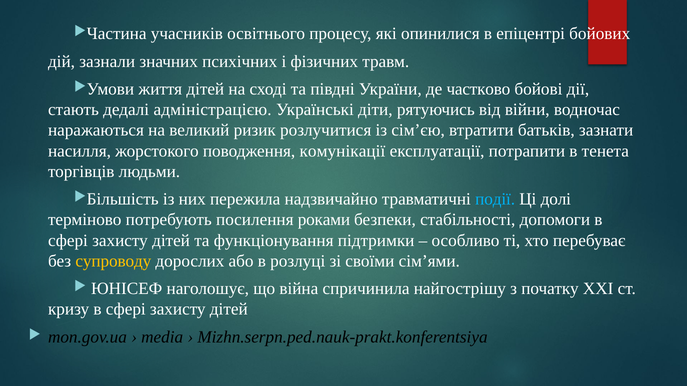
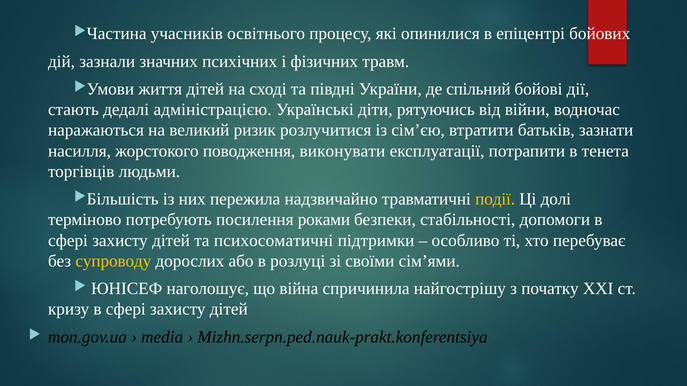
частково: частково -> спільний
комунікації: комунікації -> виконувати
події colour: light blue -> yellow
функціонування: функціонування -> психосоматичні
